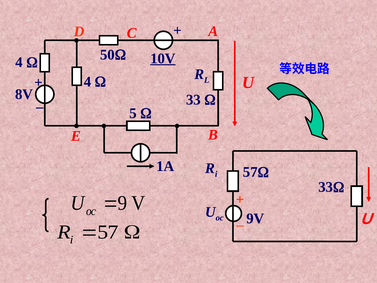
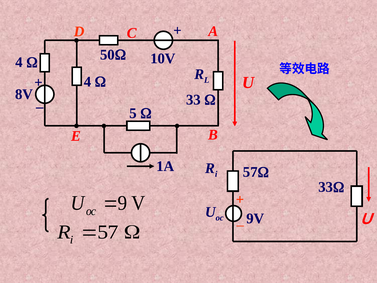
10V underline: present -> none
